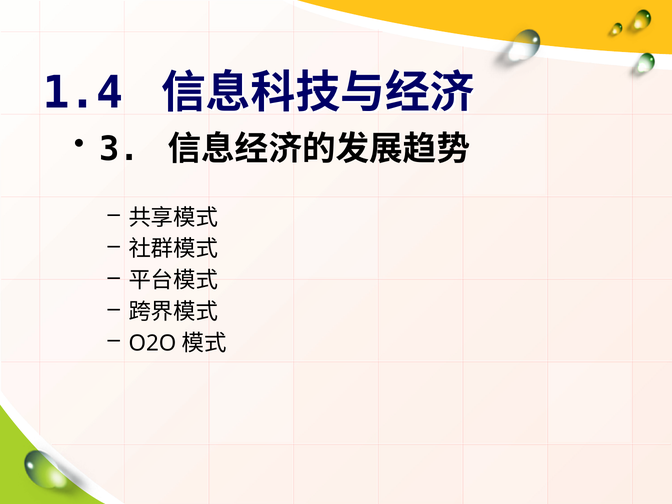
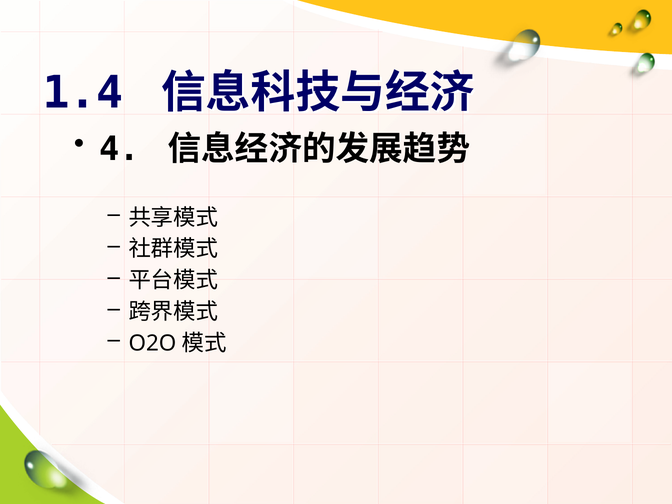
3: 3 -> 4
